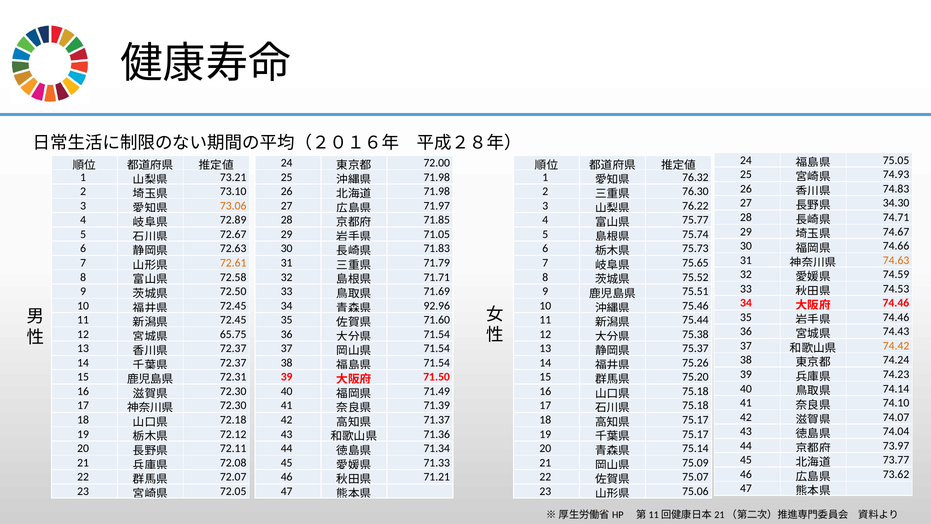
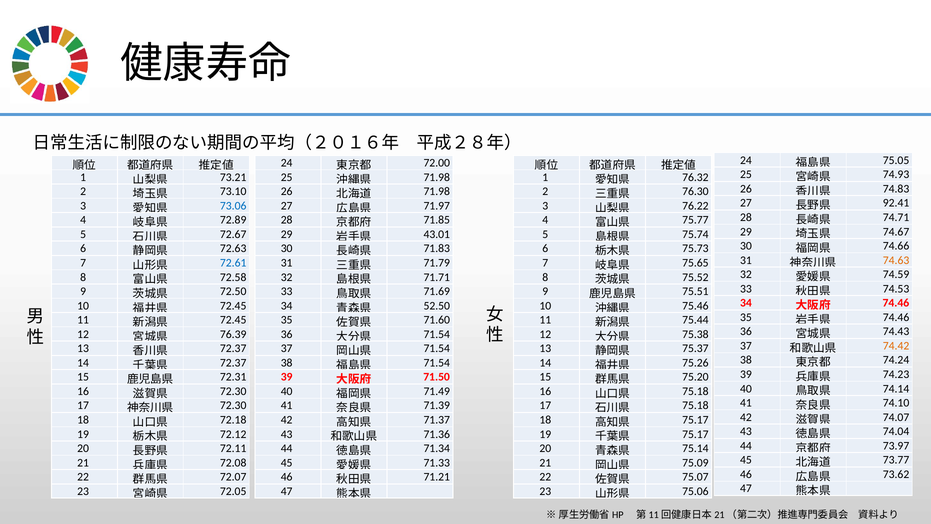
34.30: 34.30 -> 92.41
73.06 colour: orange -> blue
71.05: 71.05 -> 43.01
72.61 colour: orange -> blue
92.96: 92.96 -> 52.50
65.75: 65.75 -> 76.39
